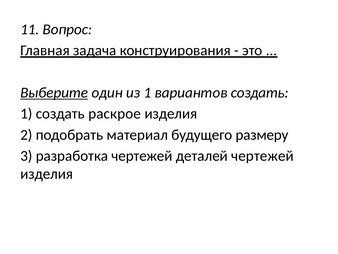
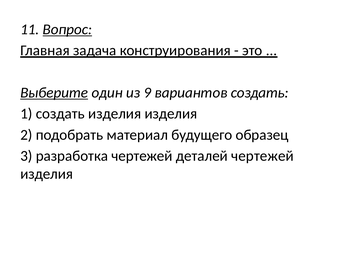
Вопрос underline: none -> present
из 1: 1 -> 9
создать раскрое: раскрое -> изделия
размеру: размеру -> образец
